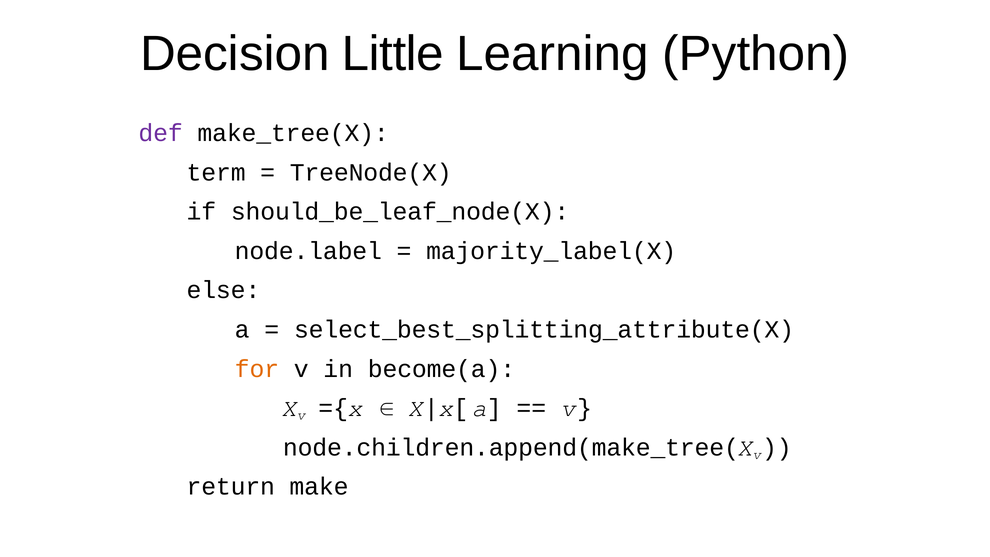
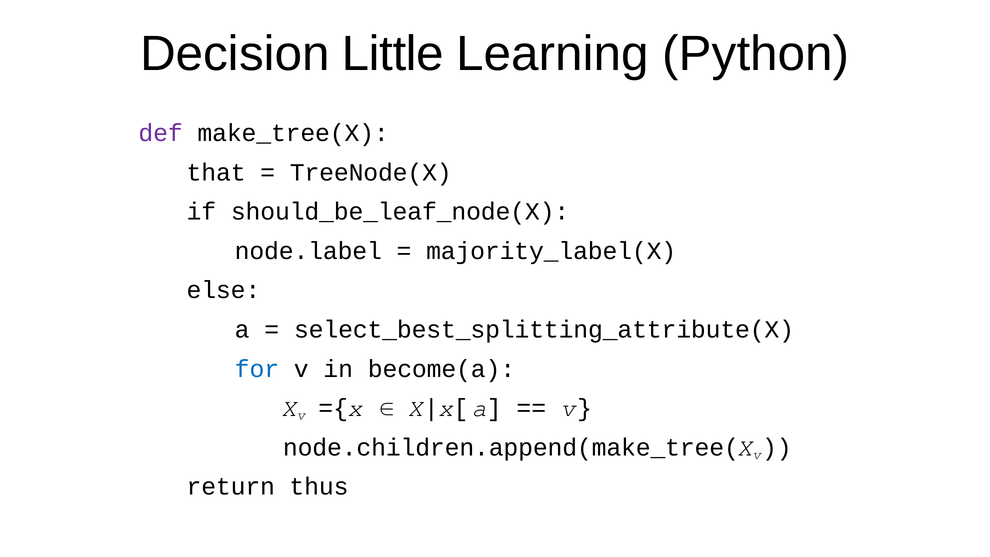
term: term -> that
for colour: orange -> blue
make: make -> thus
